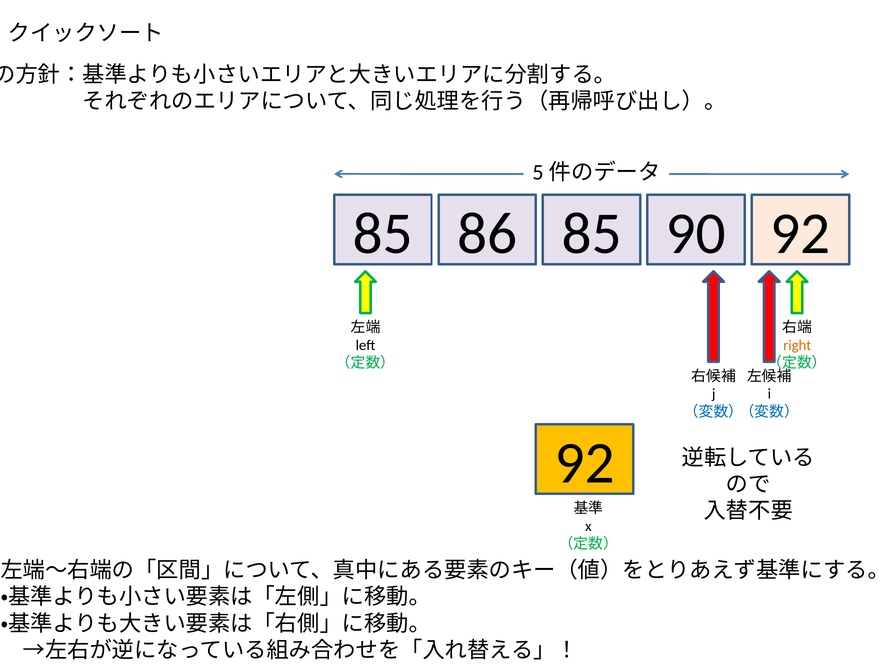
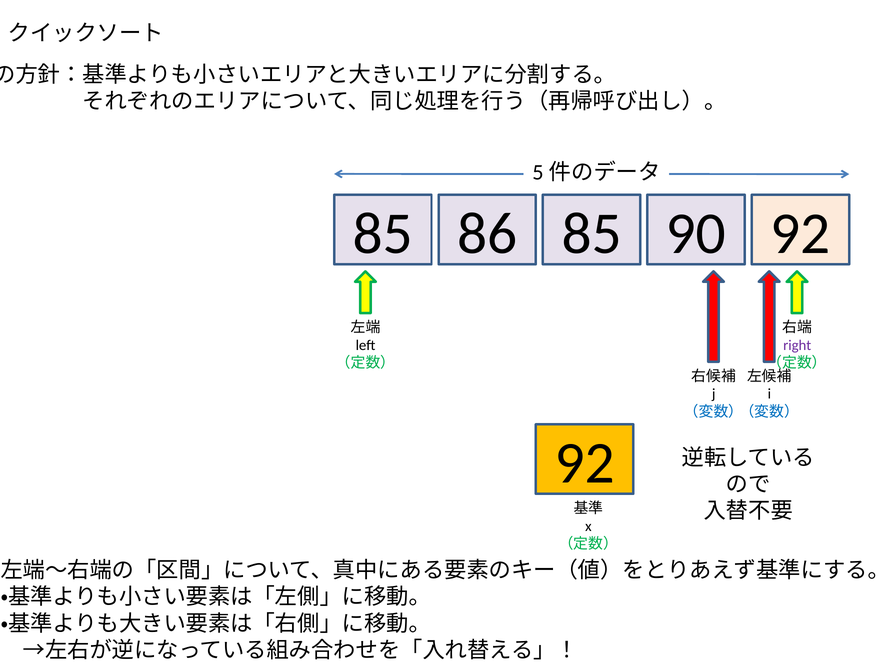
right colour: orange -> purple
